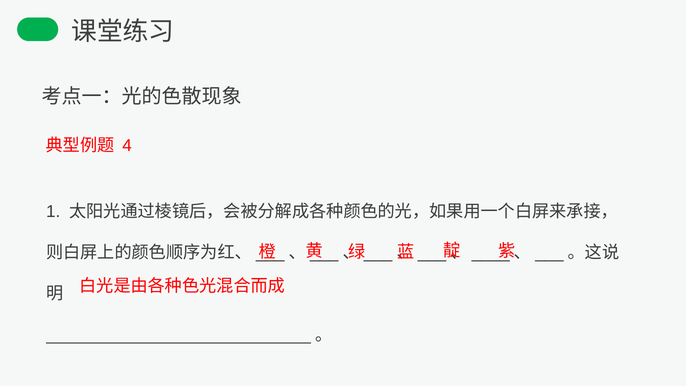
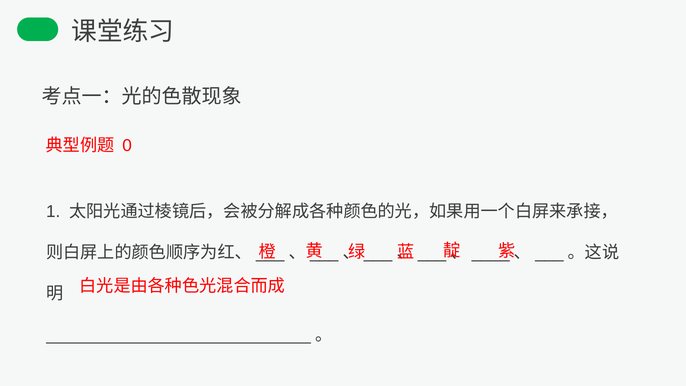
4: 4 -> 0
